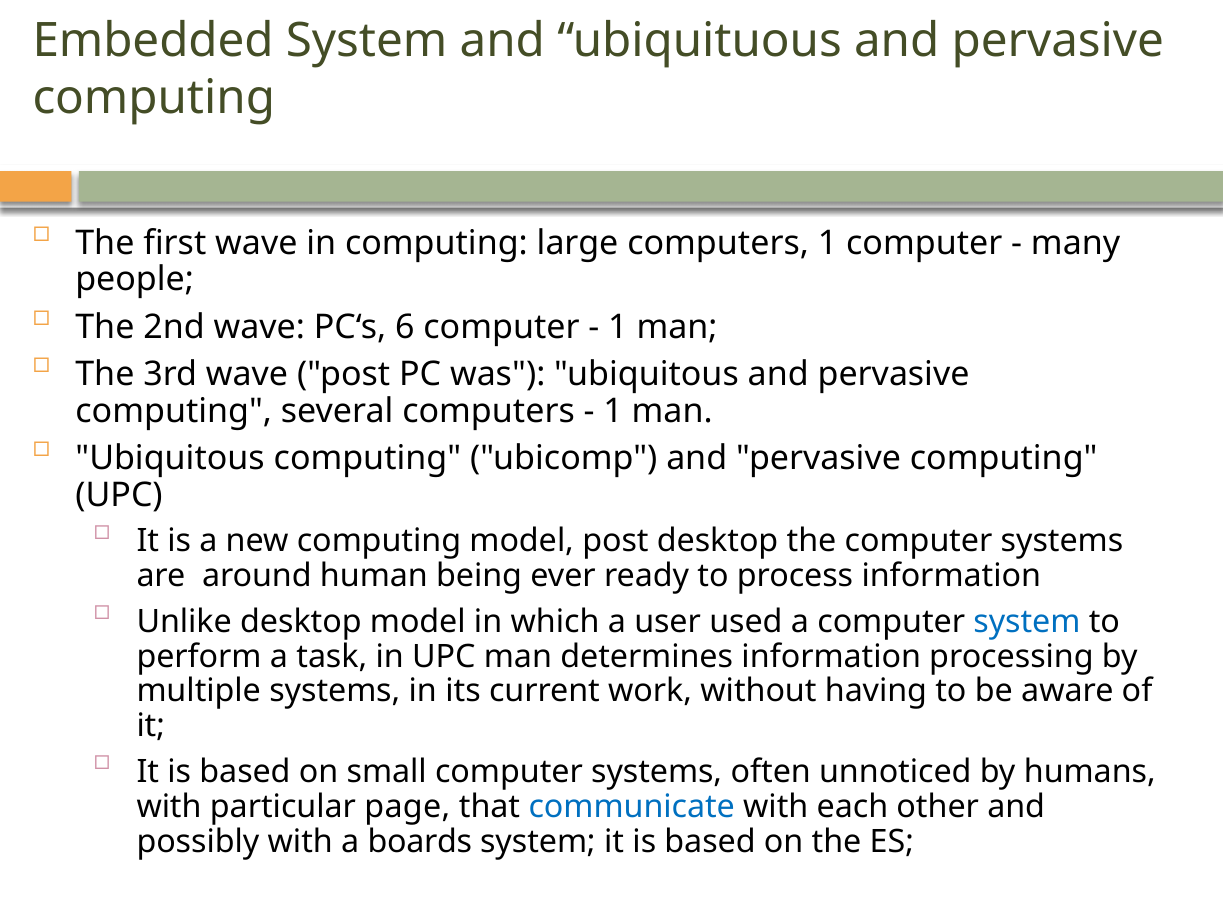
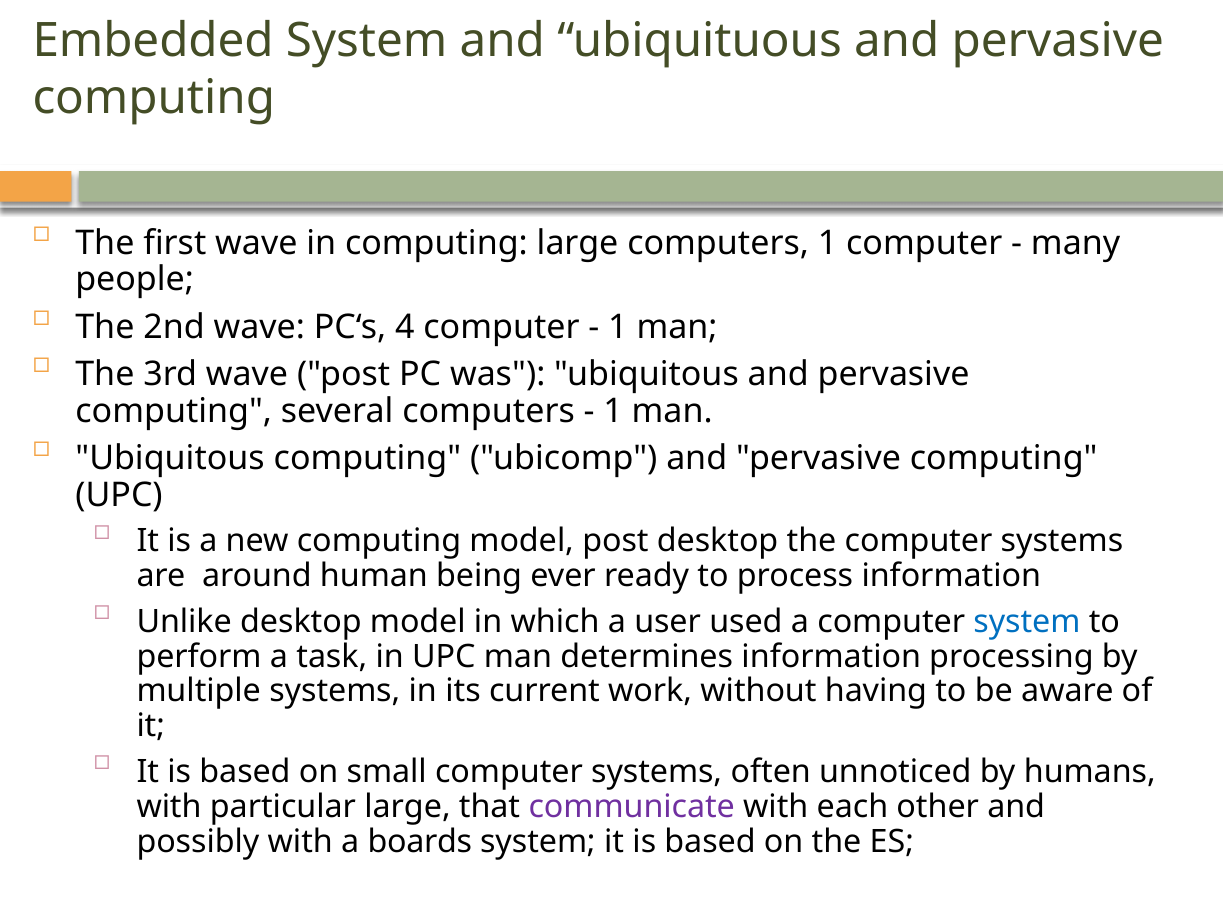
6: 6 -> 4
particular page: page -> large
communicate colour: blue -> purple
